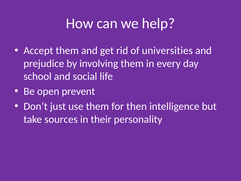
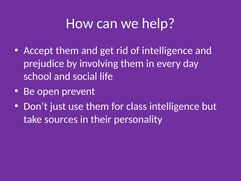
of universities: universities -> intelligence
then: then -> class
